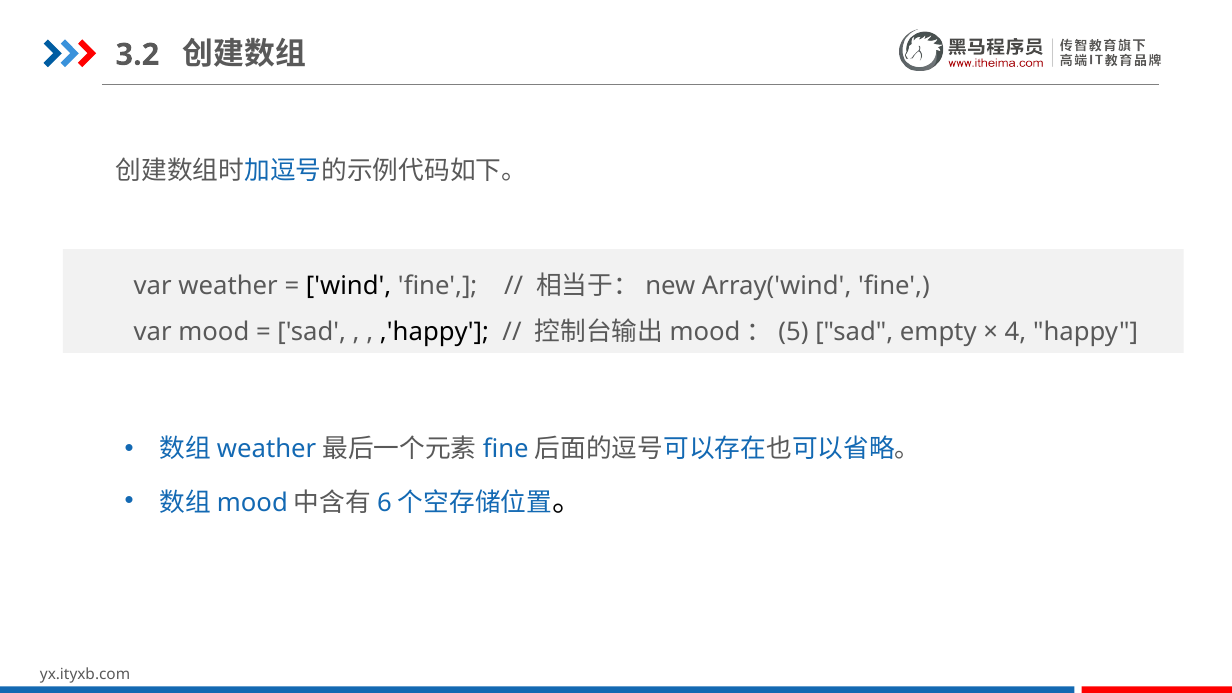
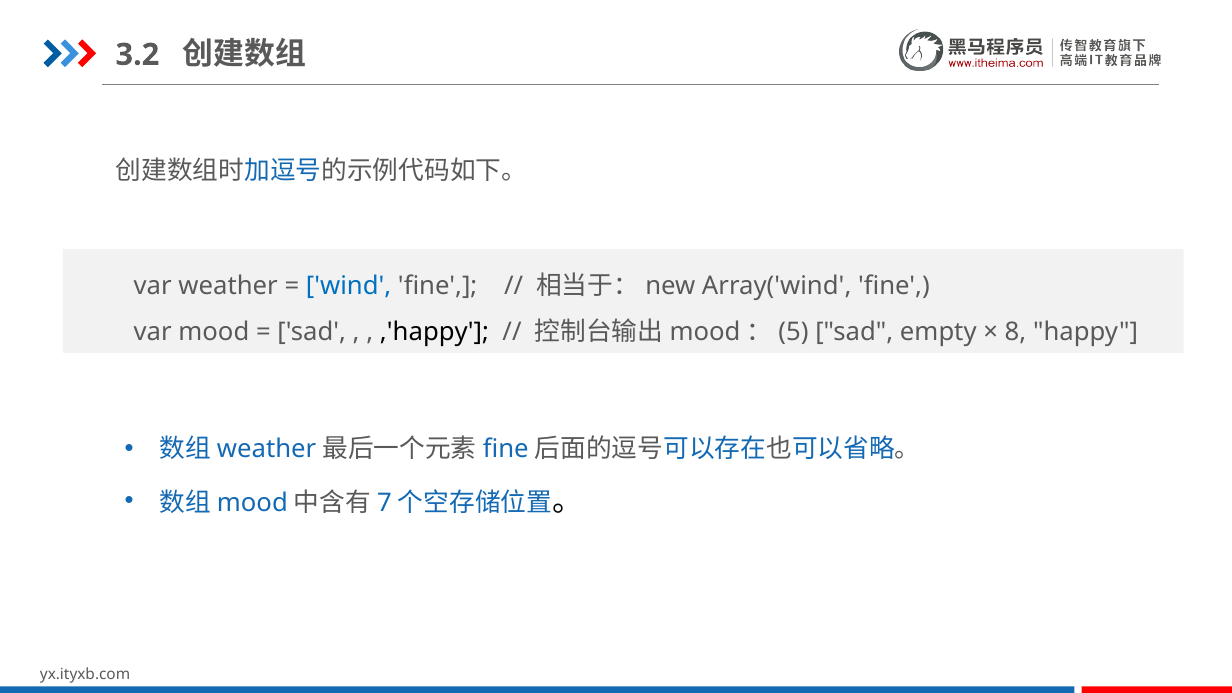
wind colour: black -> blue
4: 4 -> 8
6: 6 -> 7
